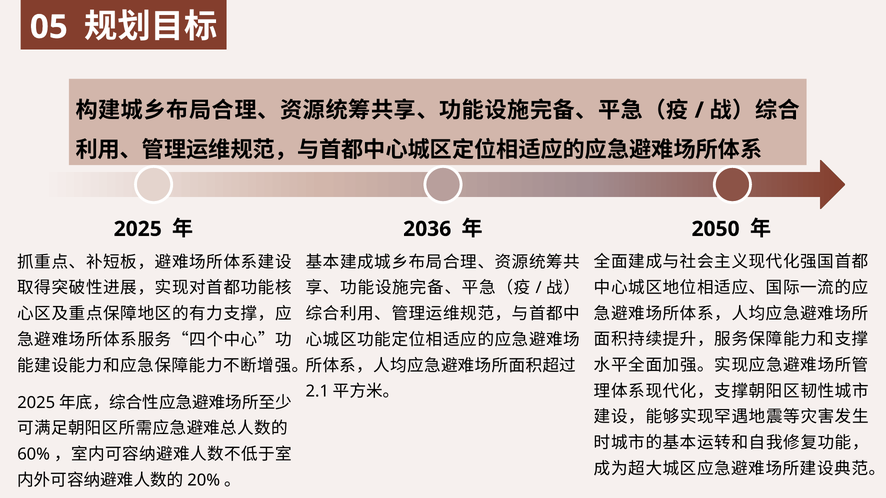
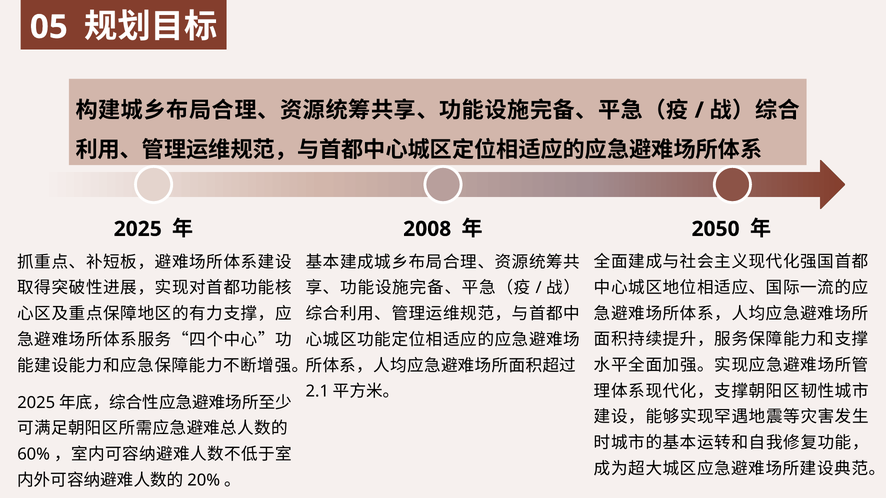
2036: 2036 -> 2008
